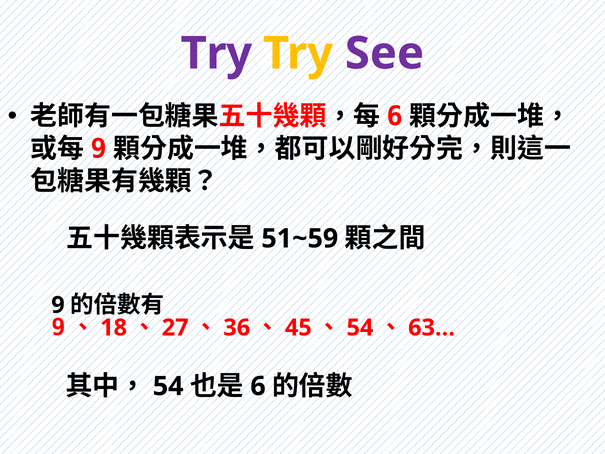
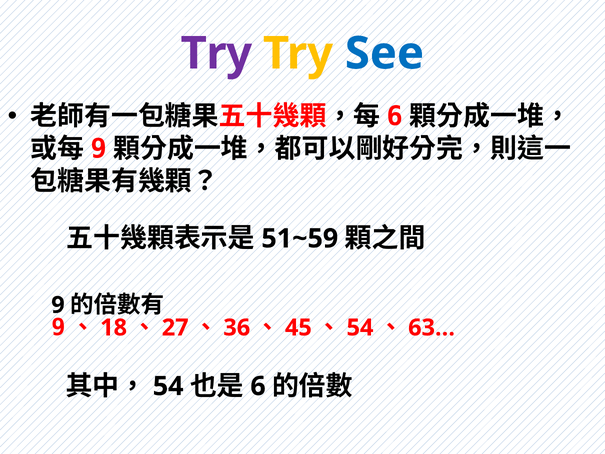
See colour: purple -> blue
